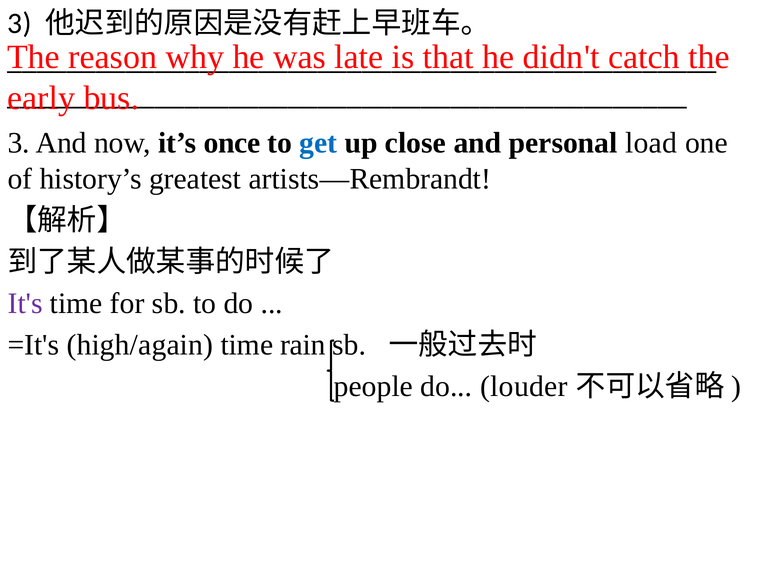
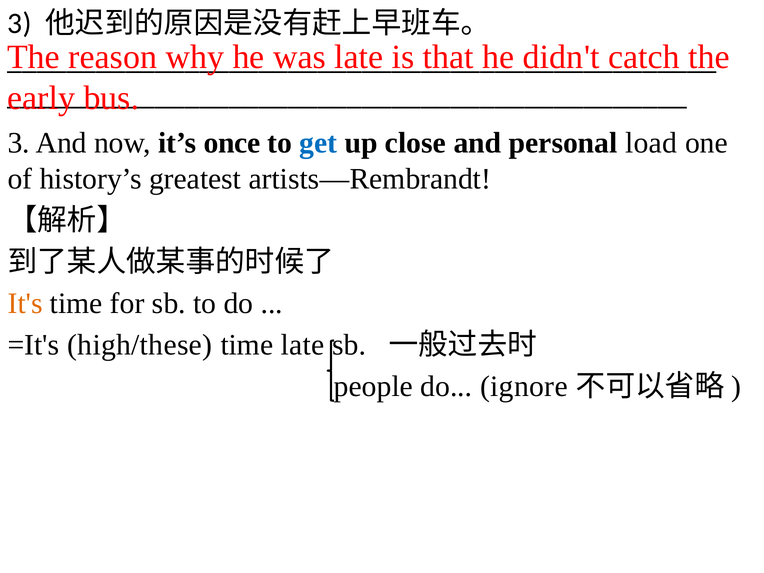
It's colour: purple -> orange
high/again: high/again -> high/these
time rain: rain -> late
louder: louder -> ignore
